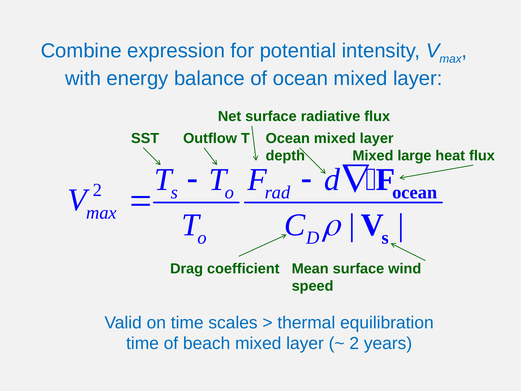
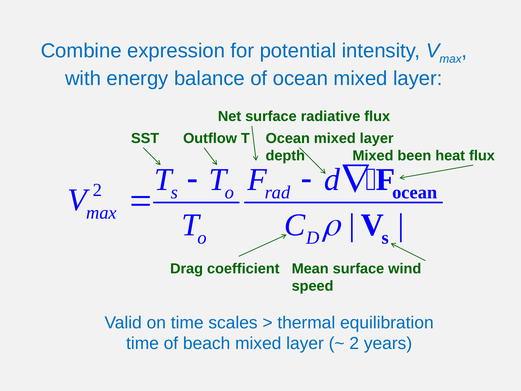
large: large -> been
